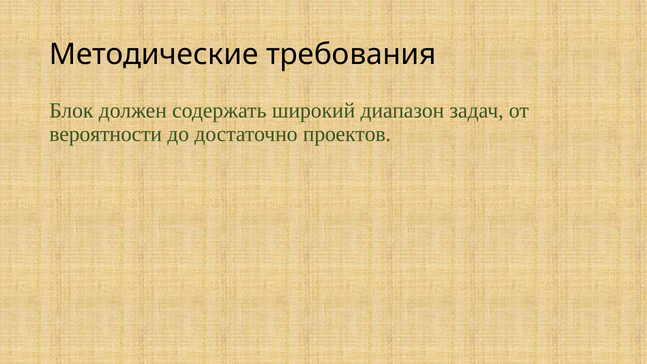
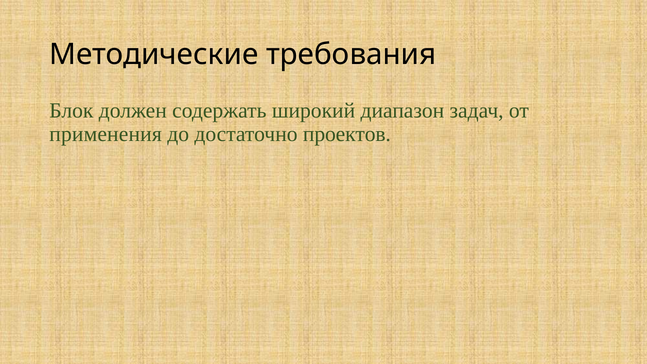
вероятности: вероятности -> применения
